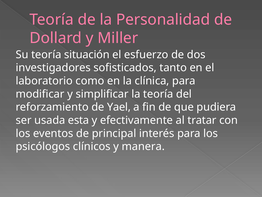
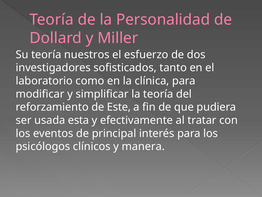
situación: situación -> nuestros
Yael: Yael -> Este
